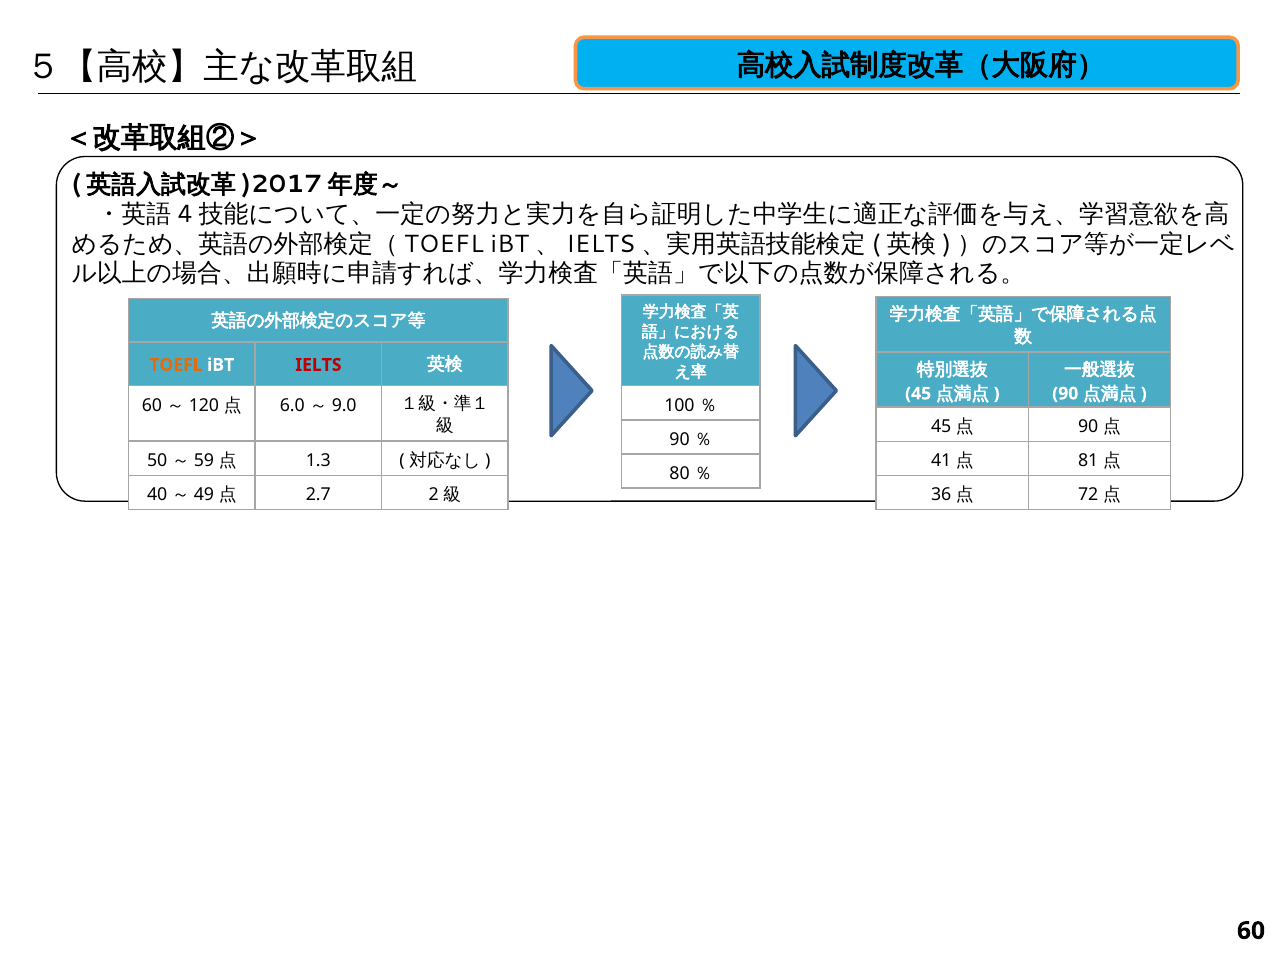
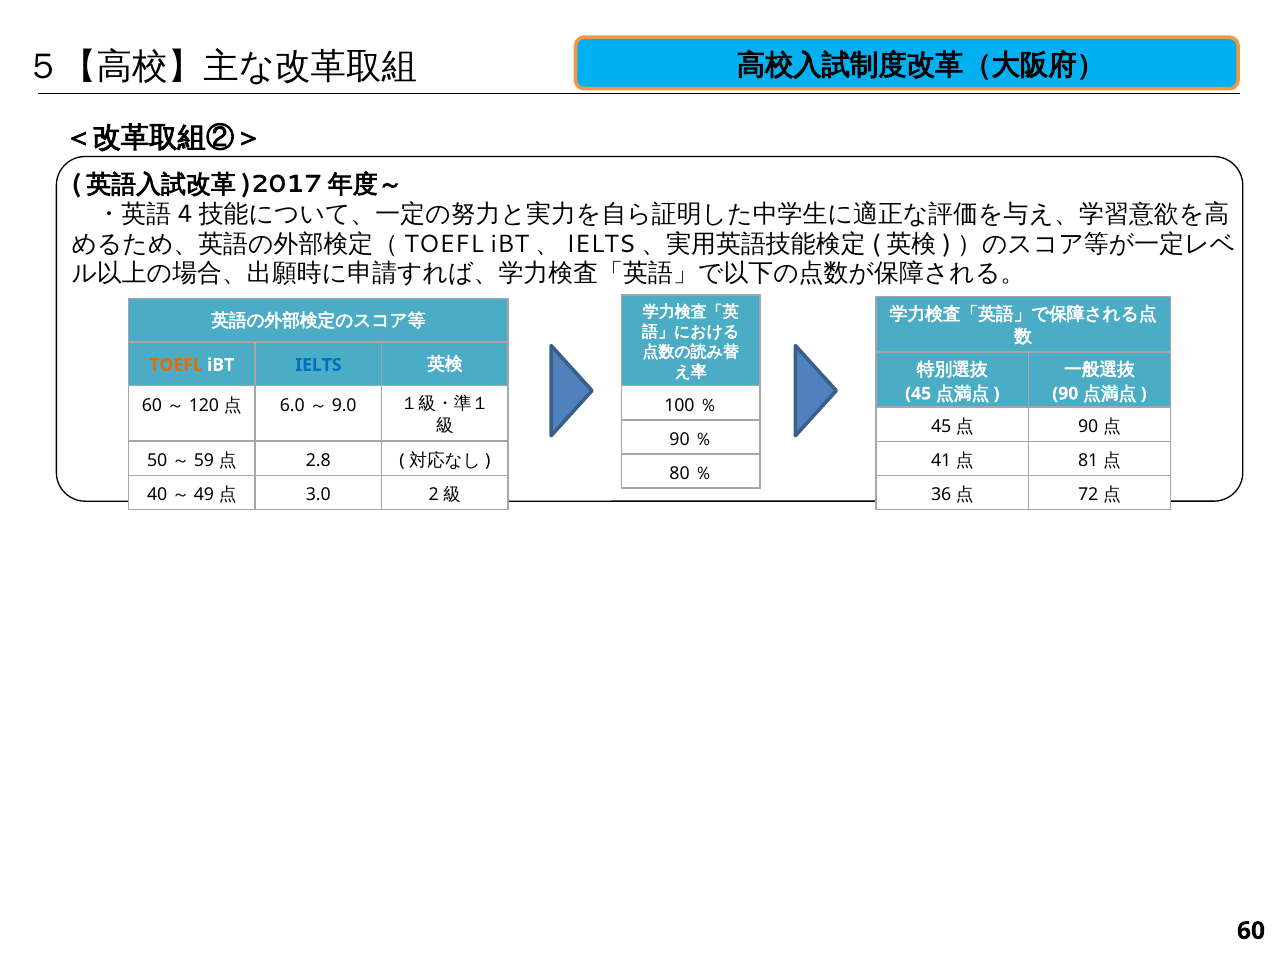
IELTS colour: red -> blue
1.3: 1.3 -> 2.8
2.7: 2.7 -> 3.0
